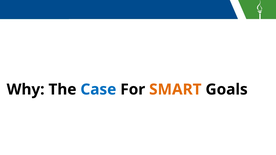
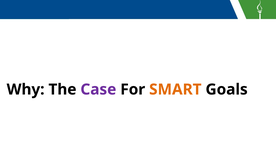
Case colour: blue -> purple
